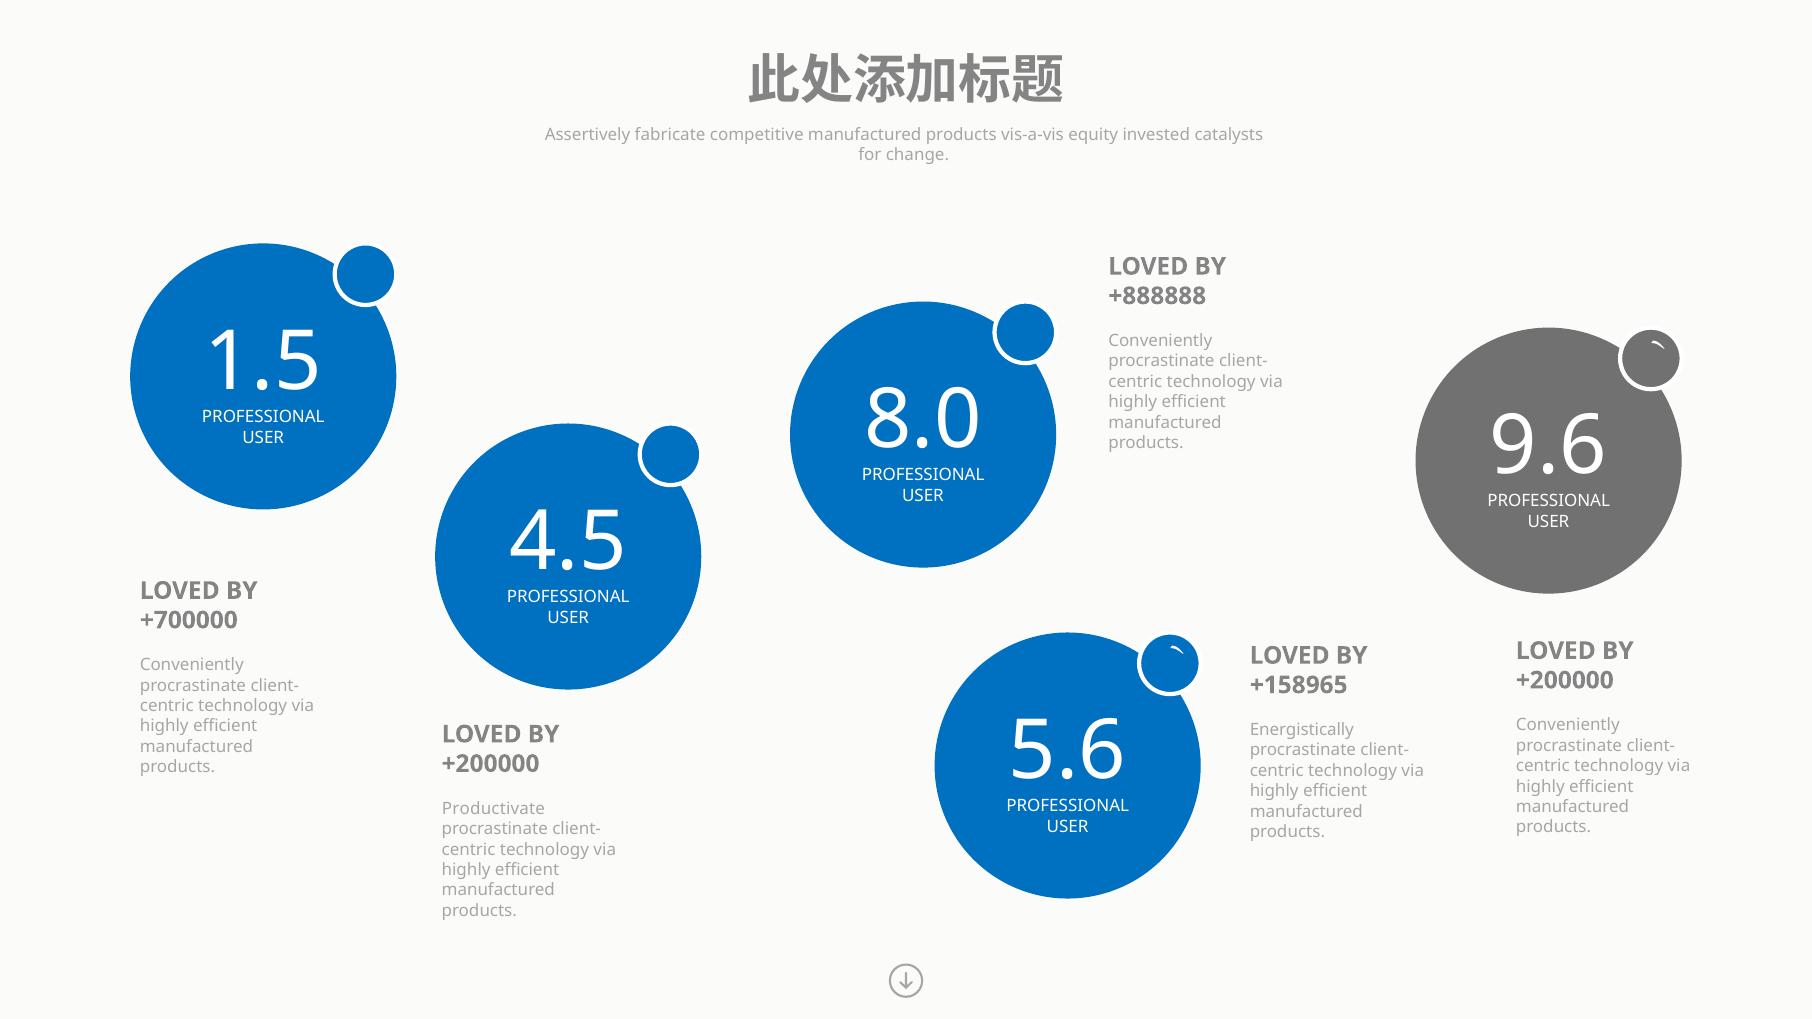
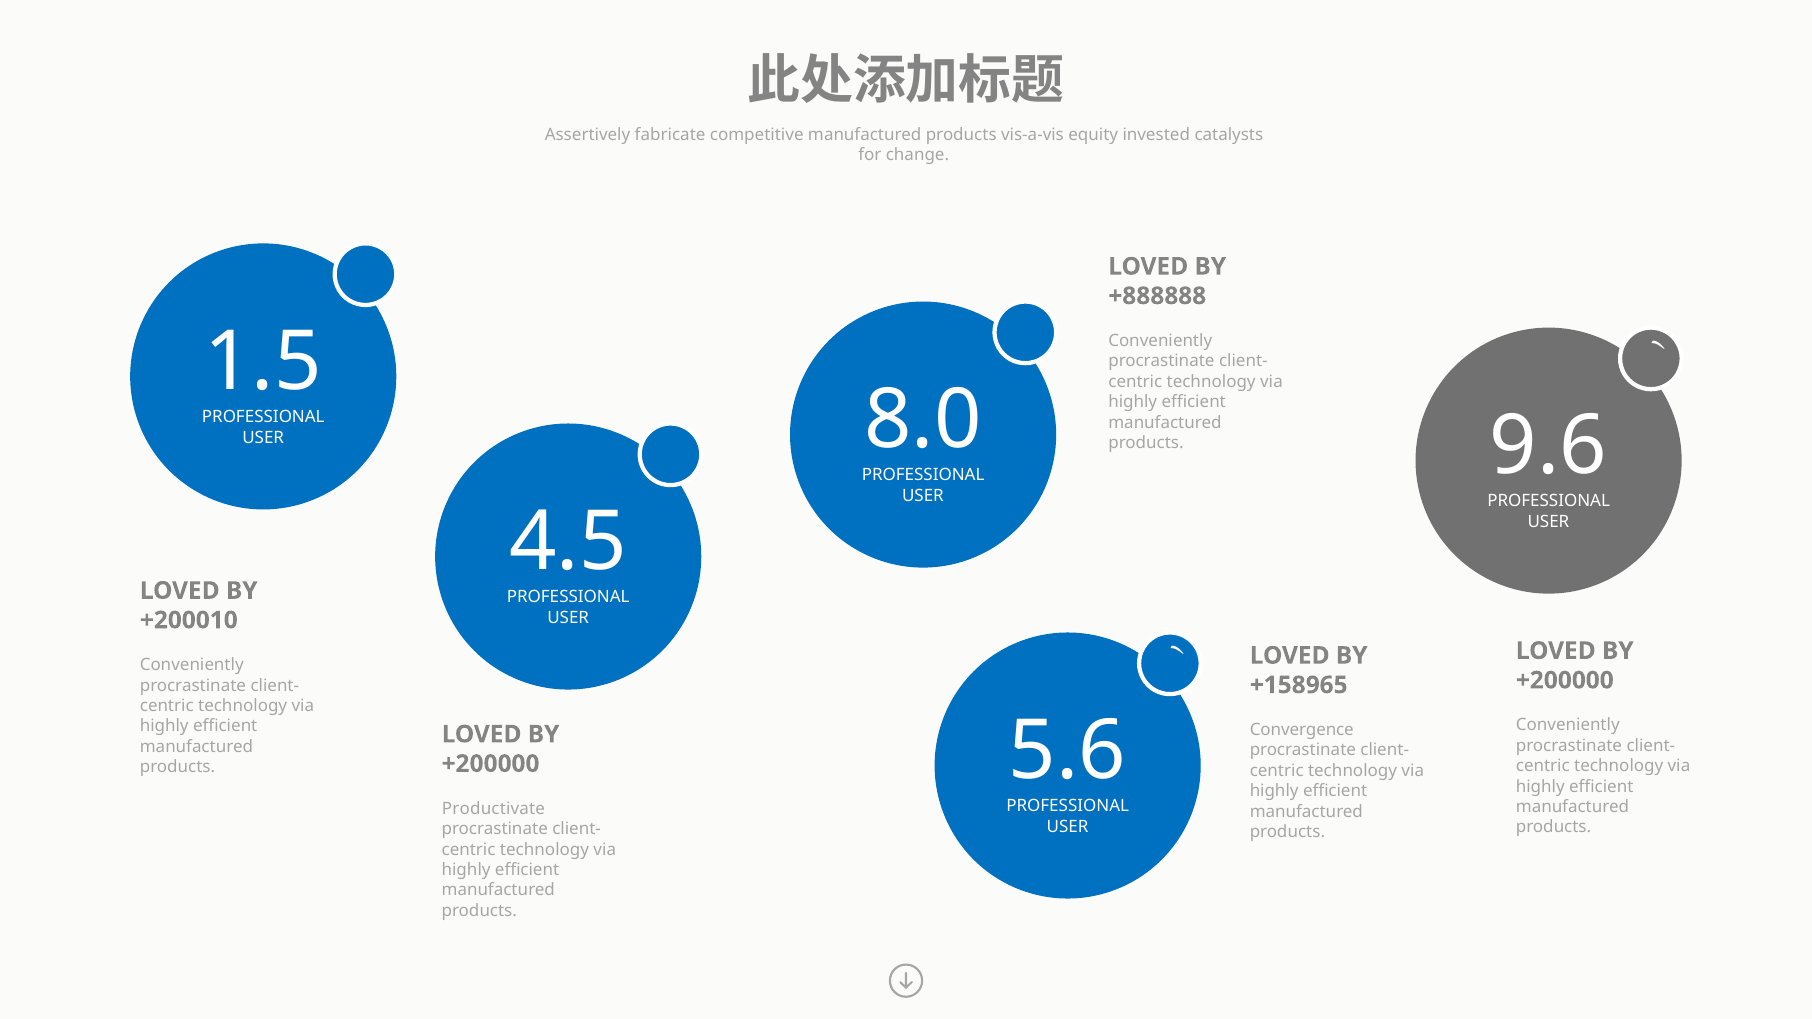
+700000: +700000 -> +200010
Energistically: Energistically -> Convergence
